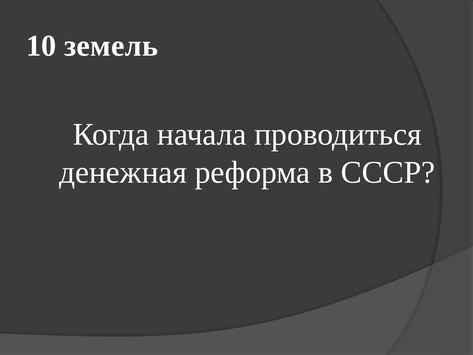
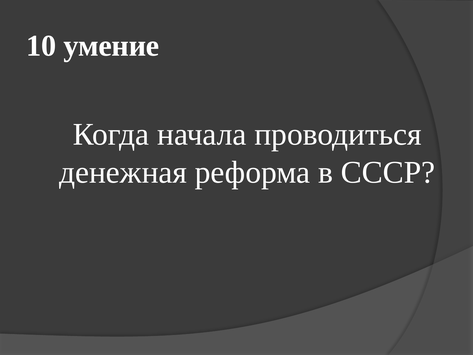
земель: земель -> умение
